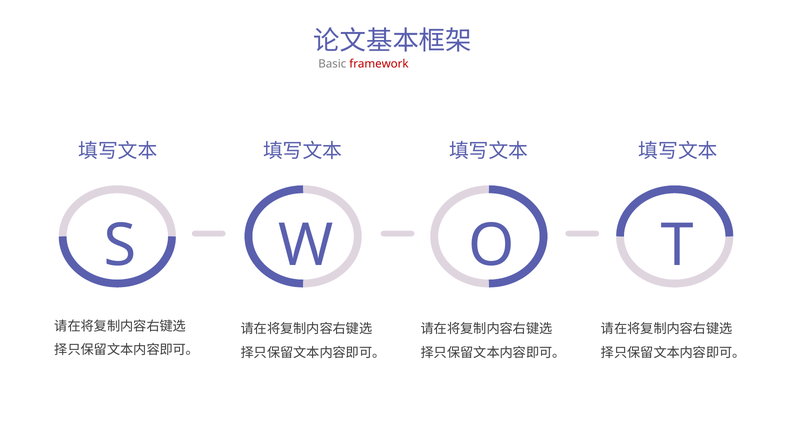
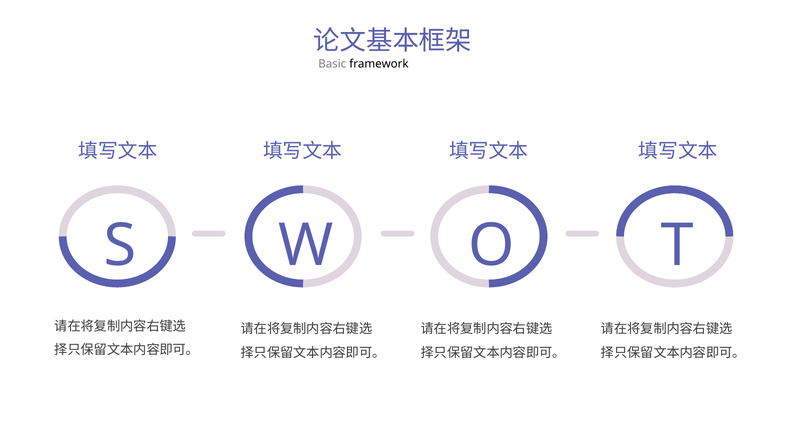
framework colour: red -> black
